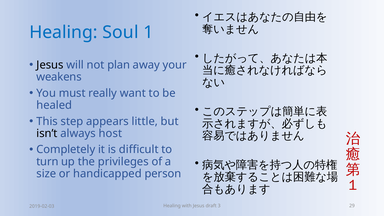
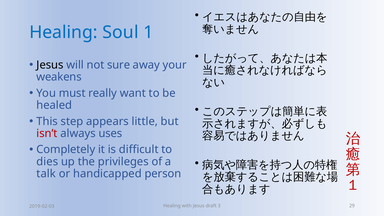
plan: plan -> sure
isn’t colour: black -> red
host: host -> uses
turn: turn -> dies
size: size -> talk
